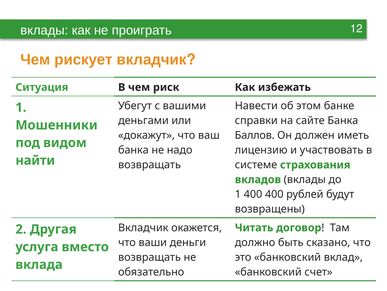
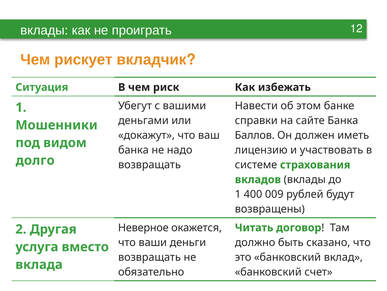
найти: найти -> долго
400 400: 400 -> 009
Вкладчик at (143, 227): Вкладчик -> Неверное
